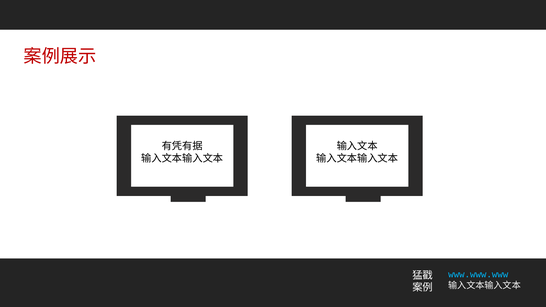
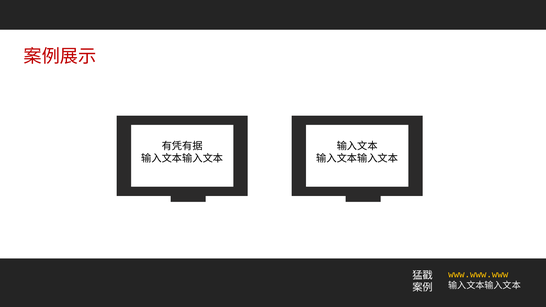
www.www.www colour: light blue -> yellow
